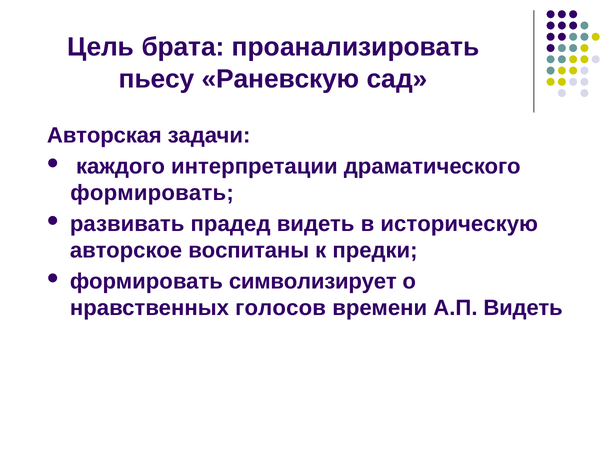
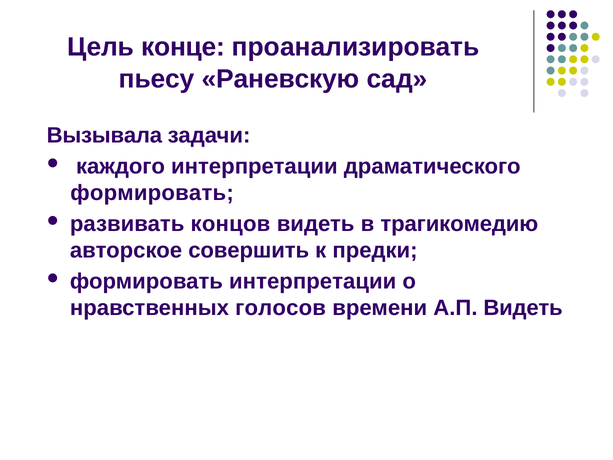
брата: брата -> конце
Авторская: Авторская -> Вызывала
прадед: прадед -> концов
историческую: историческую -> трагикомедию
воспитаны: воспитаны -> совершить
формировать символизирует: символизирует -> интерпретации
